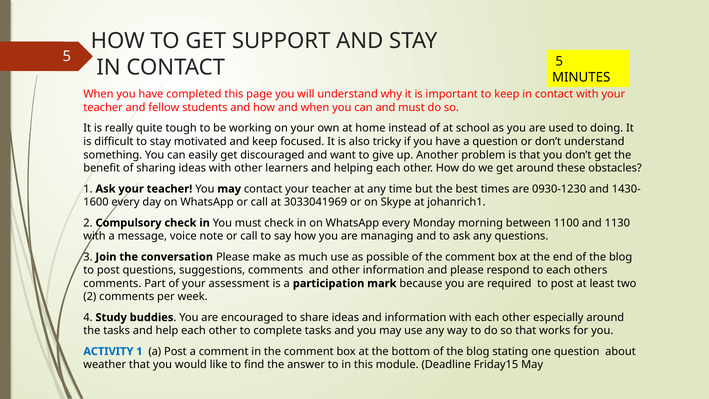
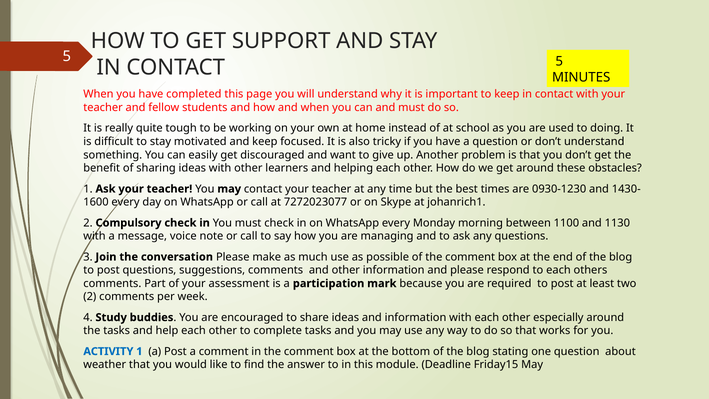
3033041969: 3033041969 -> 7272023077
